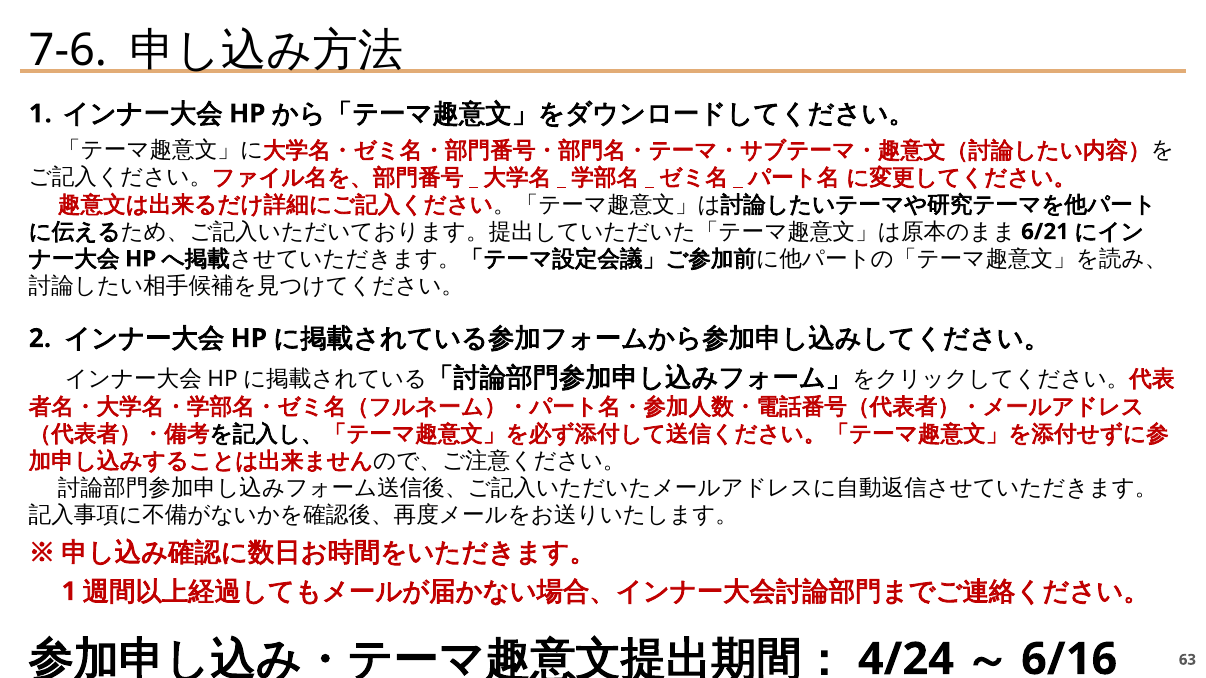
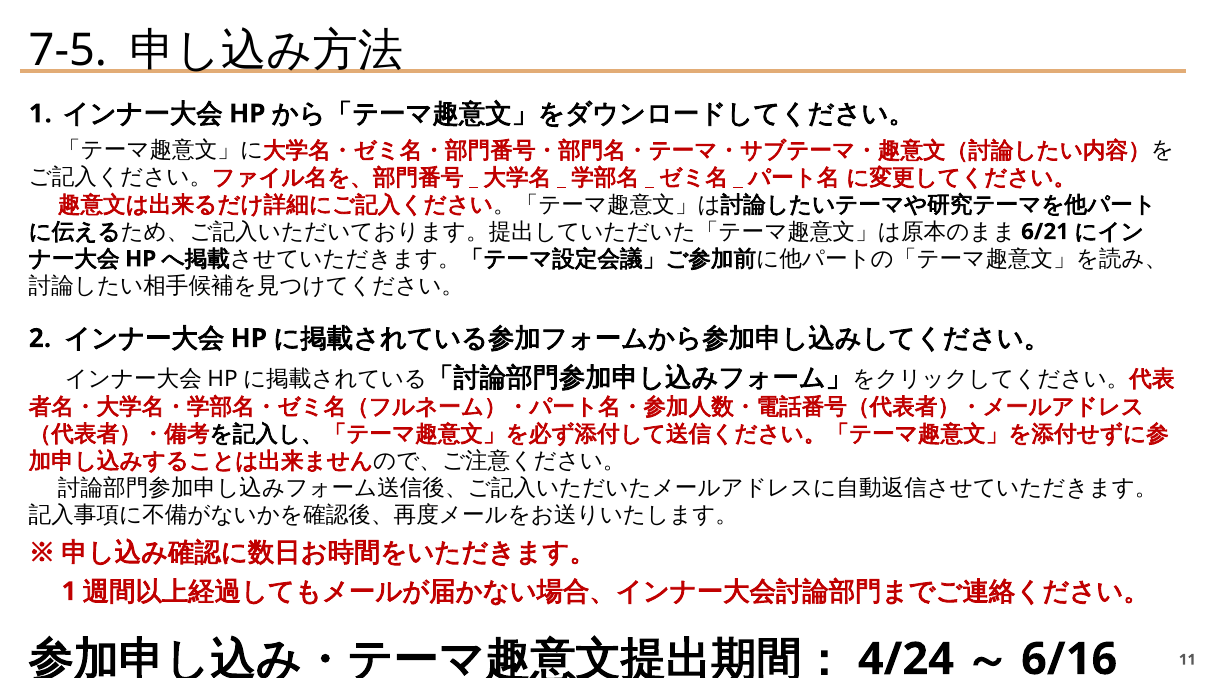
7-6: 7-6 -> 7-5
63: 63 -> 11
